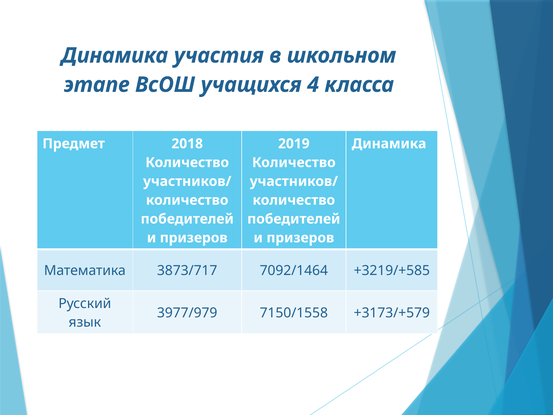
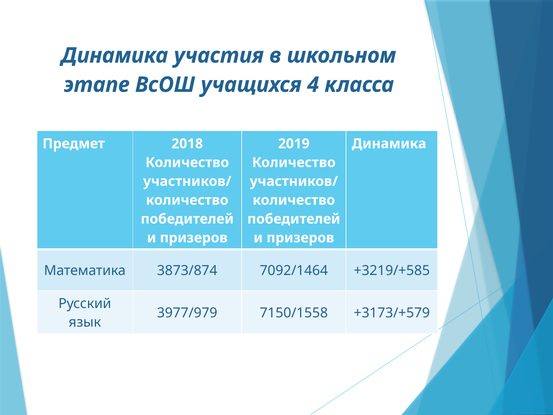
3873/717: 3873/717 -> 3873/874
